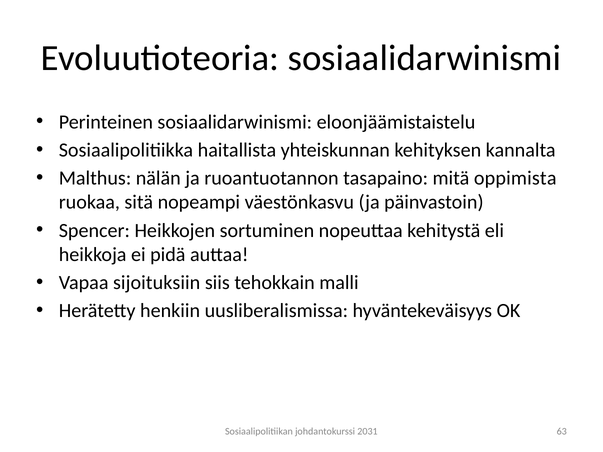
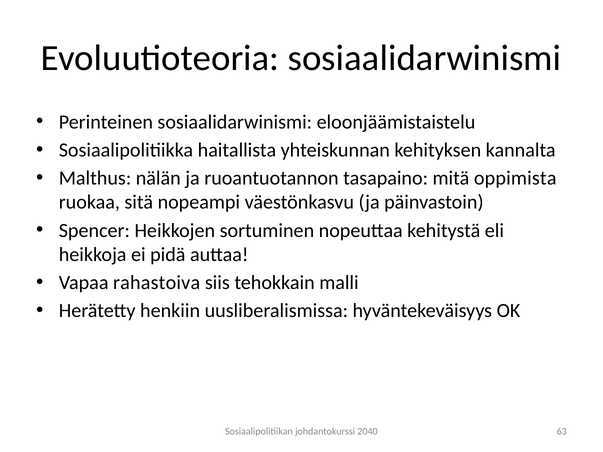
sijoituksiin: sijoituksiin -> rahastoiva
2031: 2031 -> 2040
